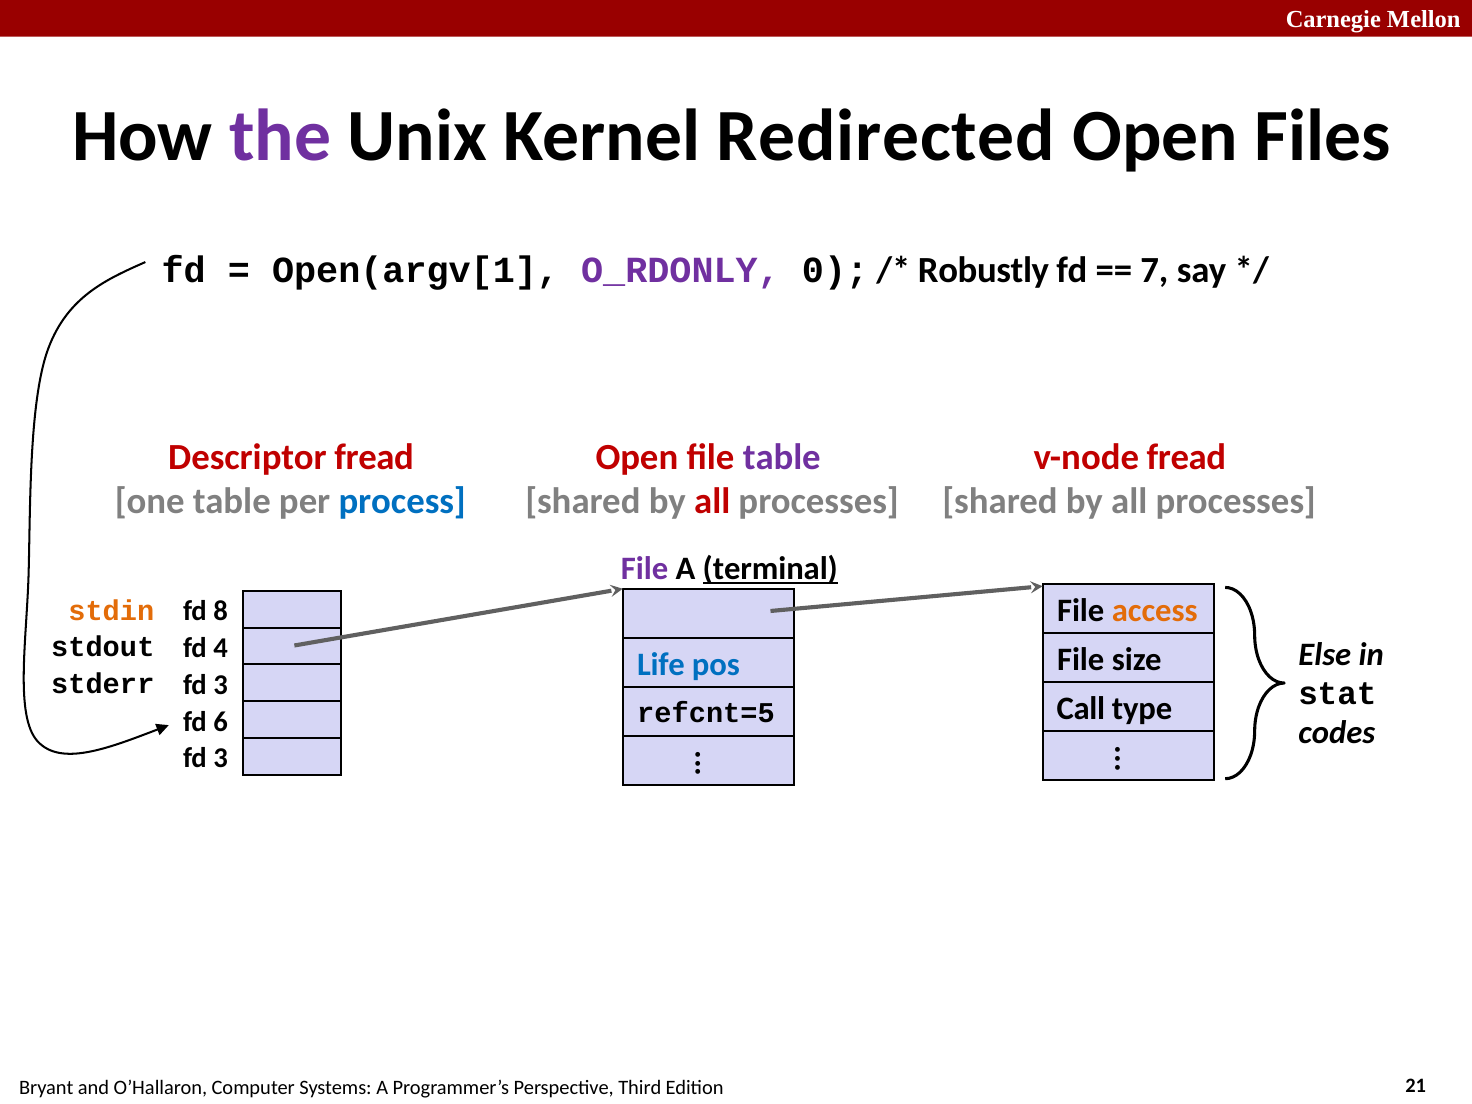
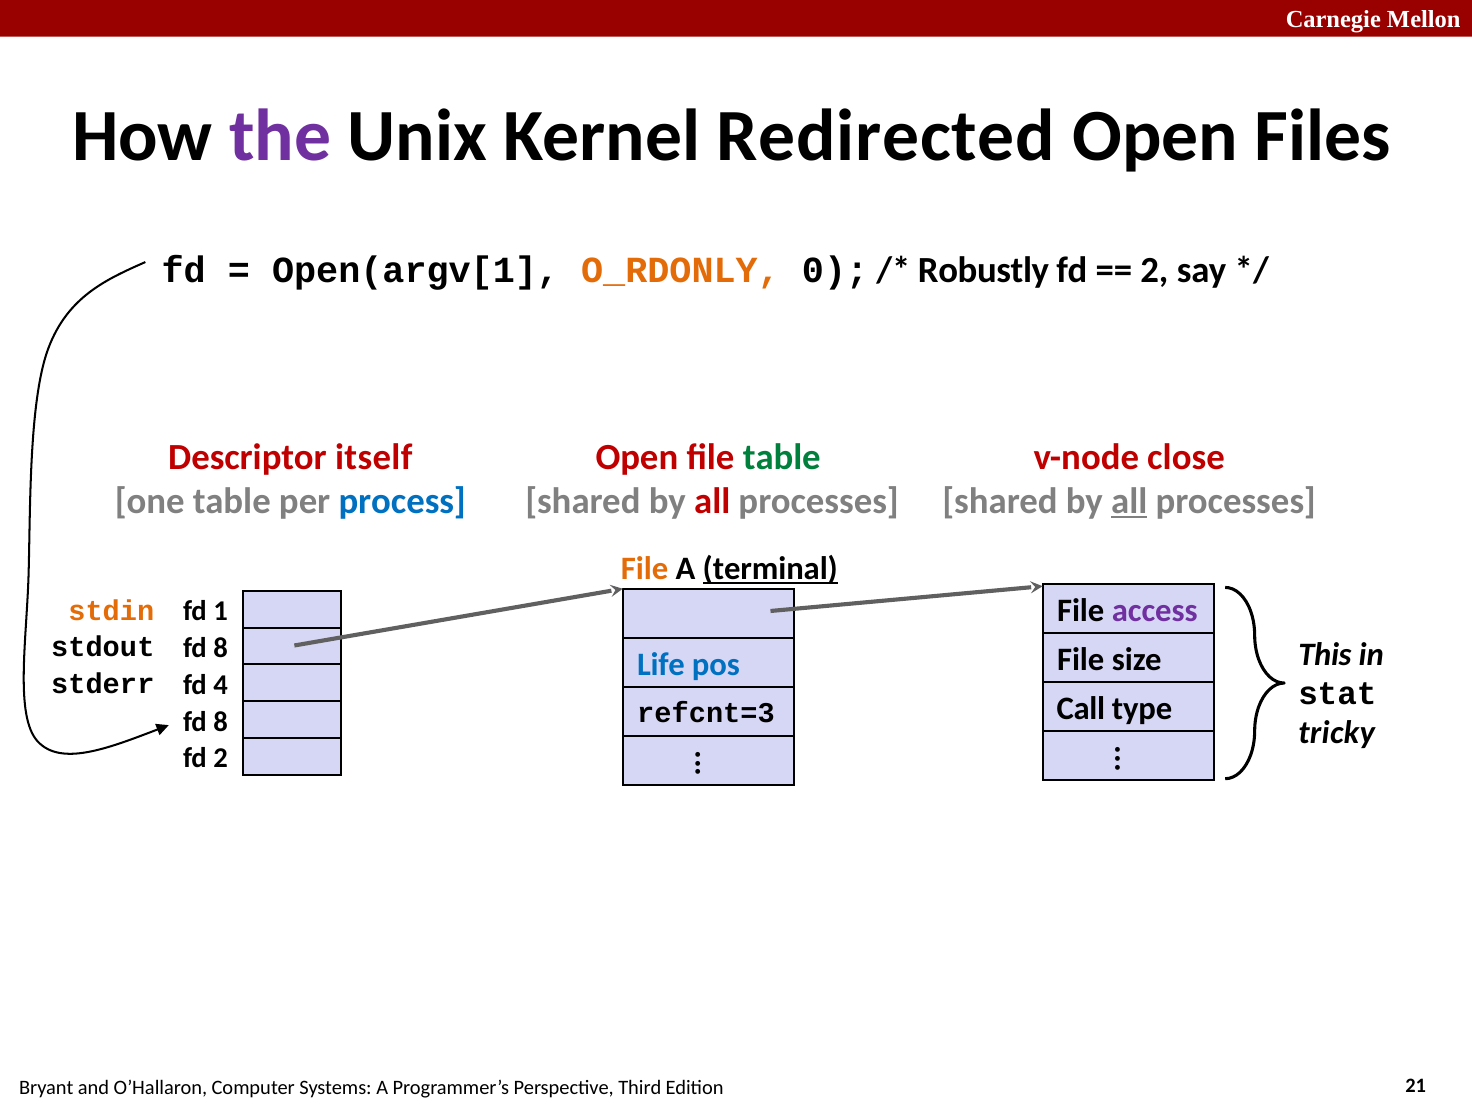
O_RDONLY colour: purple -> orange
7 at (1154, 270): 7 -> 2
Descriptor fread: fread -> itself
table at (782, 457) colour: purple -> green
v-node fread: fread -> close
all at (1129, 501) underline: none -> present
File at (645, 569) colour: purple -> orange
access colour: orange -> purple
8: 8 -> 1
4 at (221, 648): 4 -> 8
Else: Else -> This
3 at (221, 685): 3 -> 4
refcnt=5: refcnt=5 -> refcnt=3
6 at (221, 722): 6 -> 8
codes: codes -> tricky
3 at (221, 758): 3 -> 2
